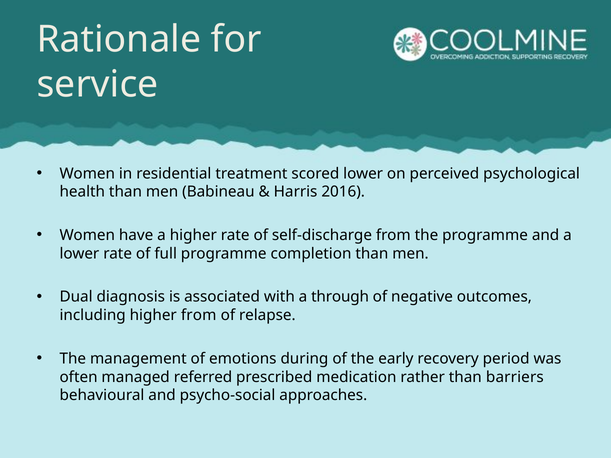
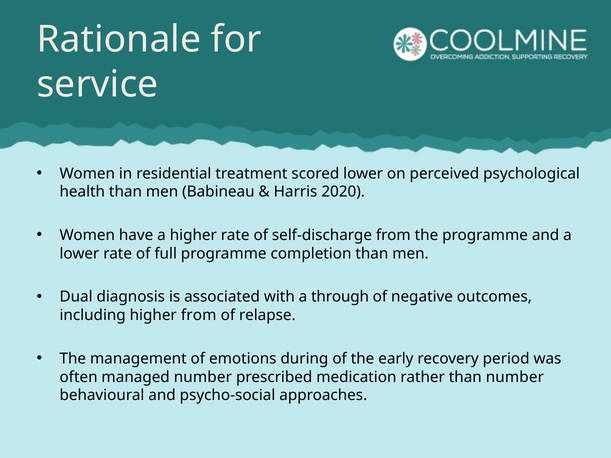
2016: 2016 -> 2020
managed referred: referred -> number
than barriers: barriers -> number
